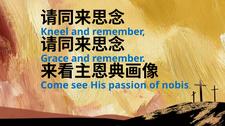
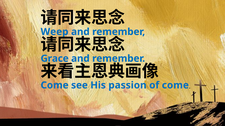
Kneel: Kneel -> Weep
of nobis: nobis -> come
